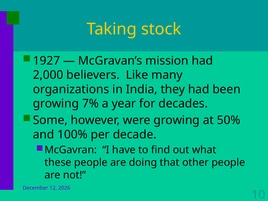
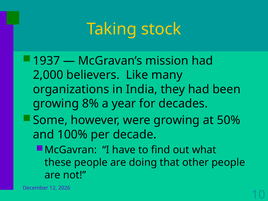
1927: 1927 -> 1937
7%: 7% -> 8%
